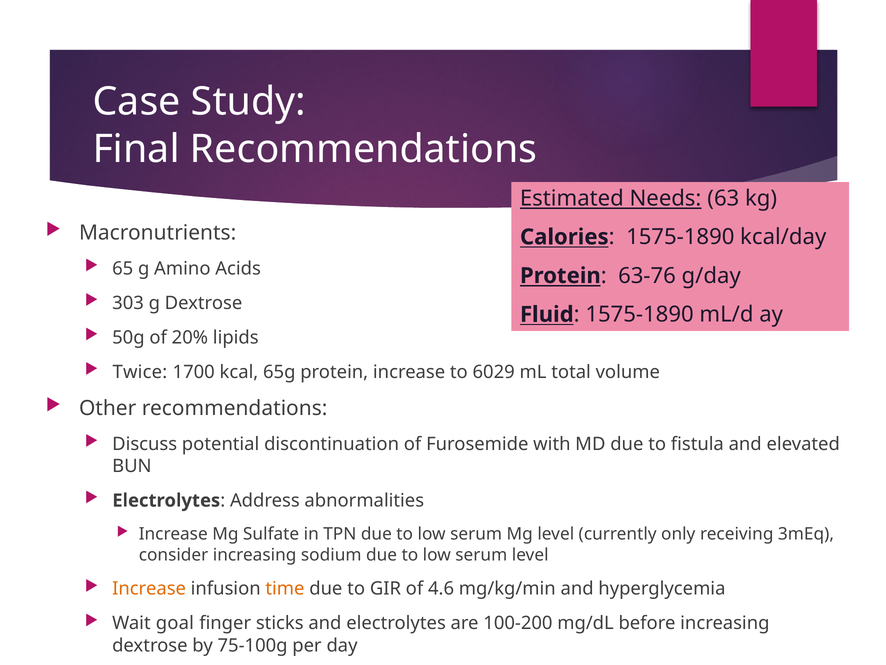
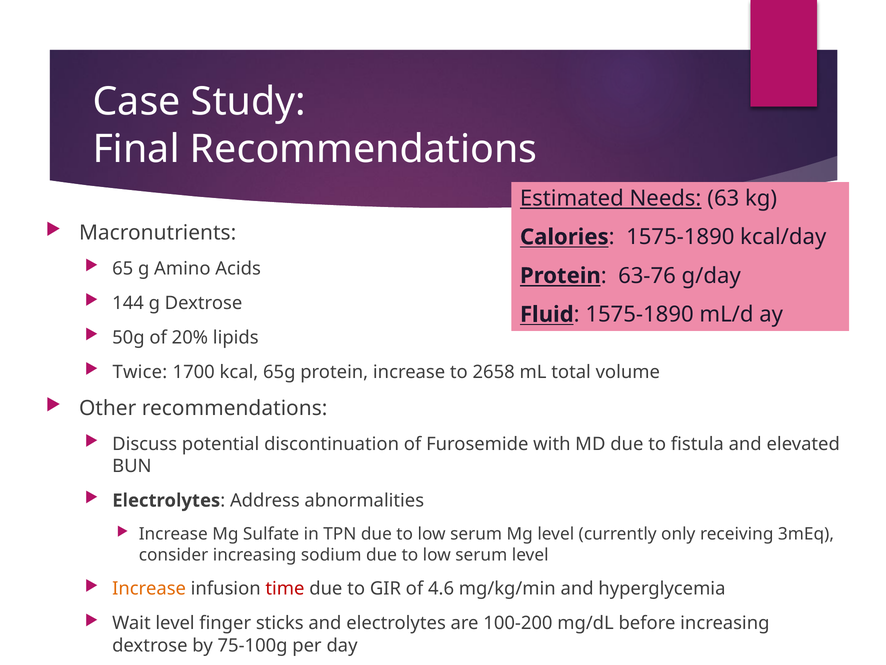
303: 303 -> 144
6029: 6029 -> 2658
time colour: orange -> red
Wait goal: goal -> level
